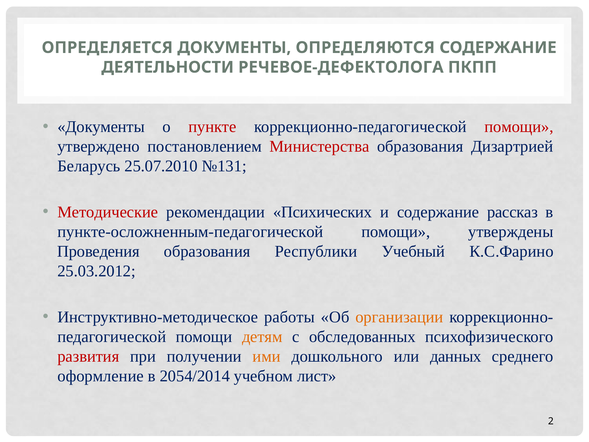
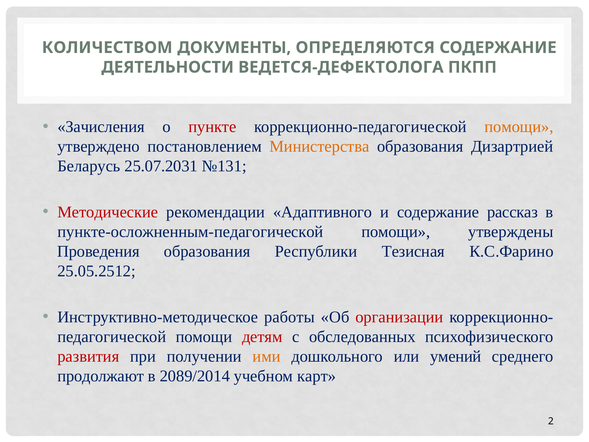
ОПРЕДЕЛЯЕТСЯ: ОПРЕДЕЛЯЕТСЯ -> КОЛИЧЕСТВОМ
РЕЧЕВОЕ-ДЕФЕКТОЛОГА: РЕЧЕВОЕ-ДЕФЕКТОЛОГА -> ВЕДЕТСЯ-ДЕФЕКТОЛОГА
Документы at (101, 127): Документы -> Зачисления
помощи at (519, 127) colour: red -> orange
Министерства colour: red -> orange
25.07.2010: 25.07.2010 -> 25.07.2031
Психических: Психических -> Адаптивного
Учебный: Учебный -> Тезисная
25.03.2012: 25.03.2012 -> 25.05.2512
организации colour: orange -> red
детям colour: orange -> red
данных: данных -> умений
оформление: оформление -> продолжают
2054/2014: 2054/2014 -> 2089/2014
лист: лист -> карт
